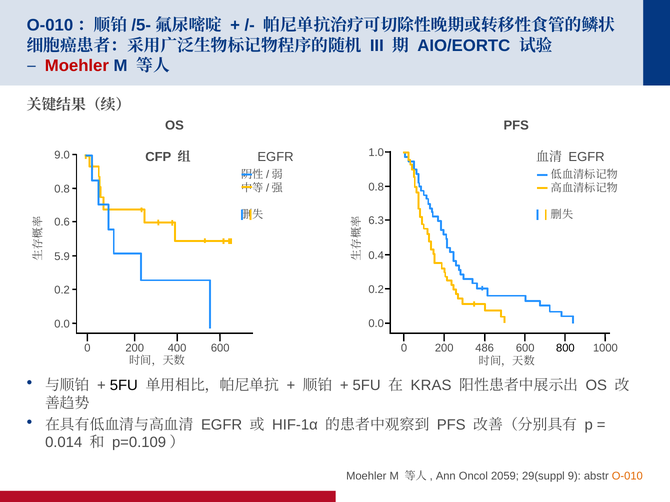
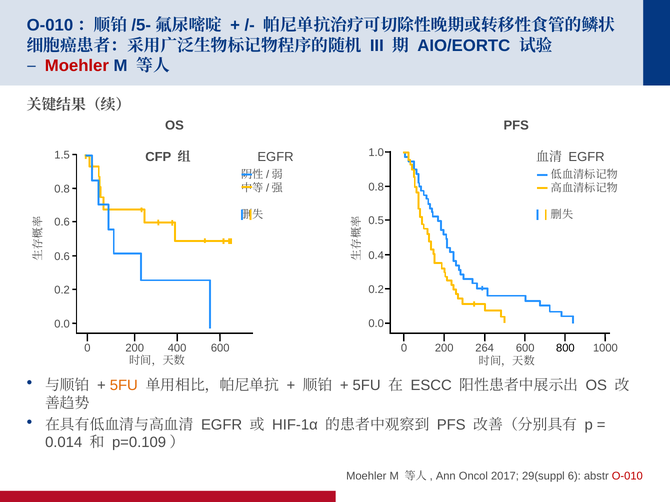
9.0: 9.0 -> 1.5
6.3: 6.3 -> 0.5
5.9 at (62, 257): 5.9 -> 0.6
486: 486 -> 264
5FU at (124, 386) colour: black -> orange
KRAS: KRAS -> ESCC
2059: 2059 -> 2017
9: 9 -> 6
O-010 colour: orange -> red
